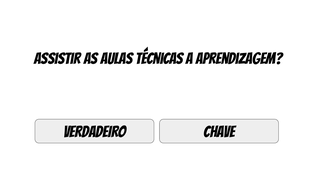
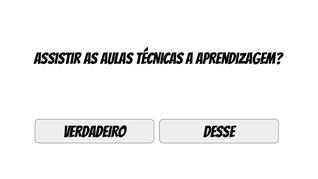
CHAVE: CHAVE -> DESSE
